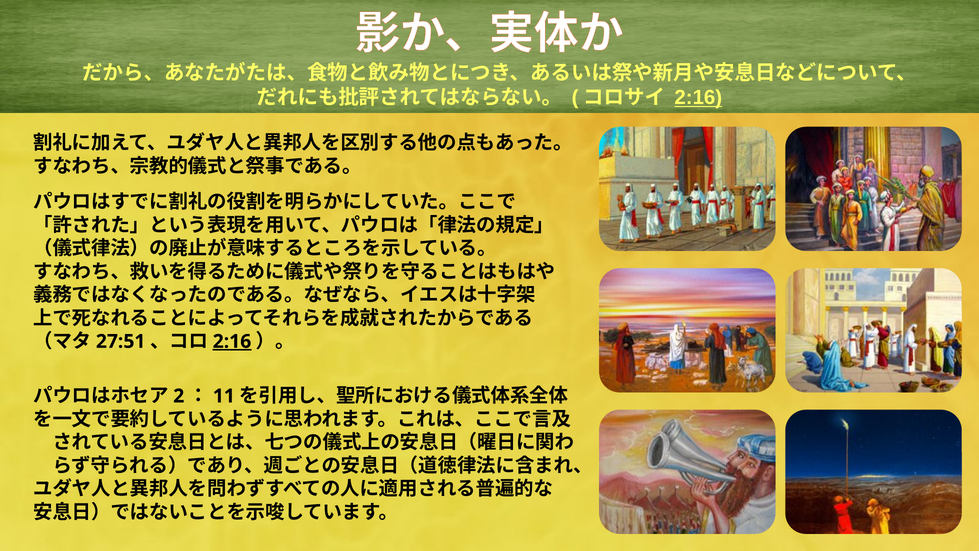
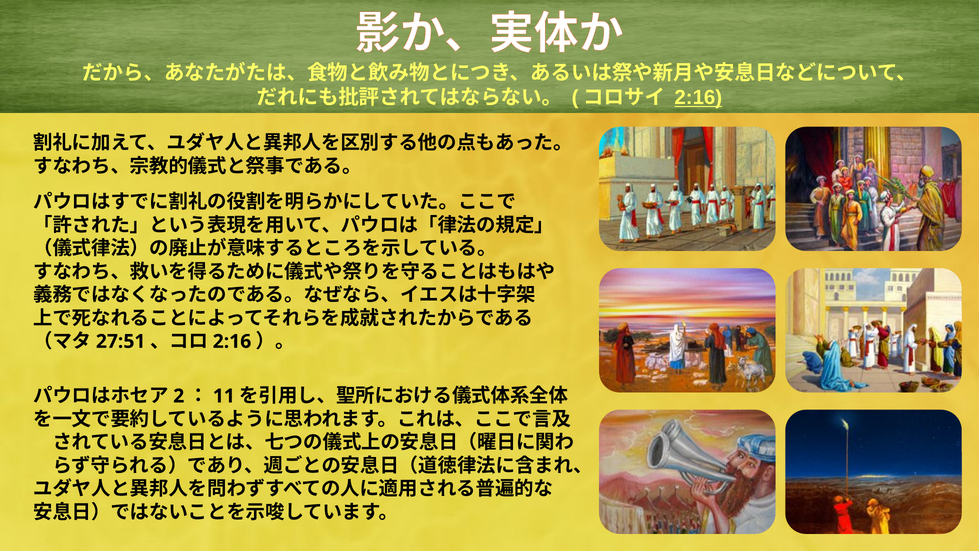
2:16 at (232, 341) underline: present -> none
